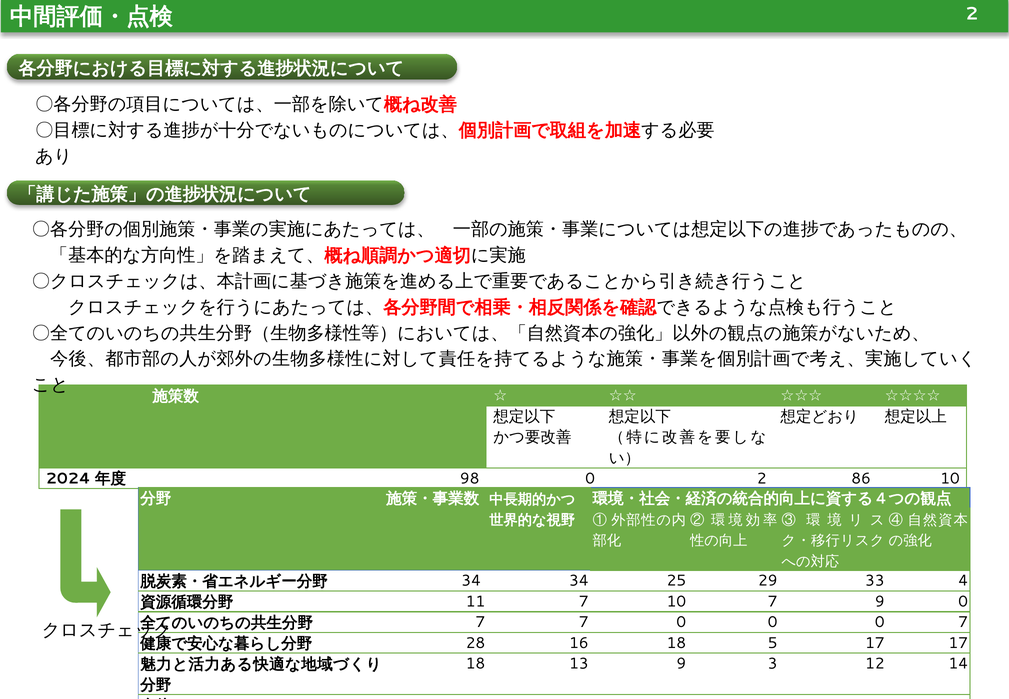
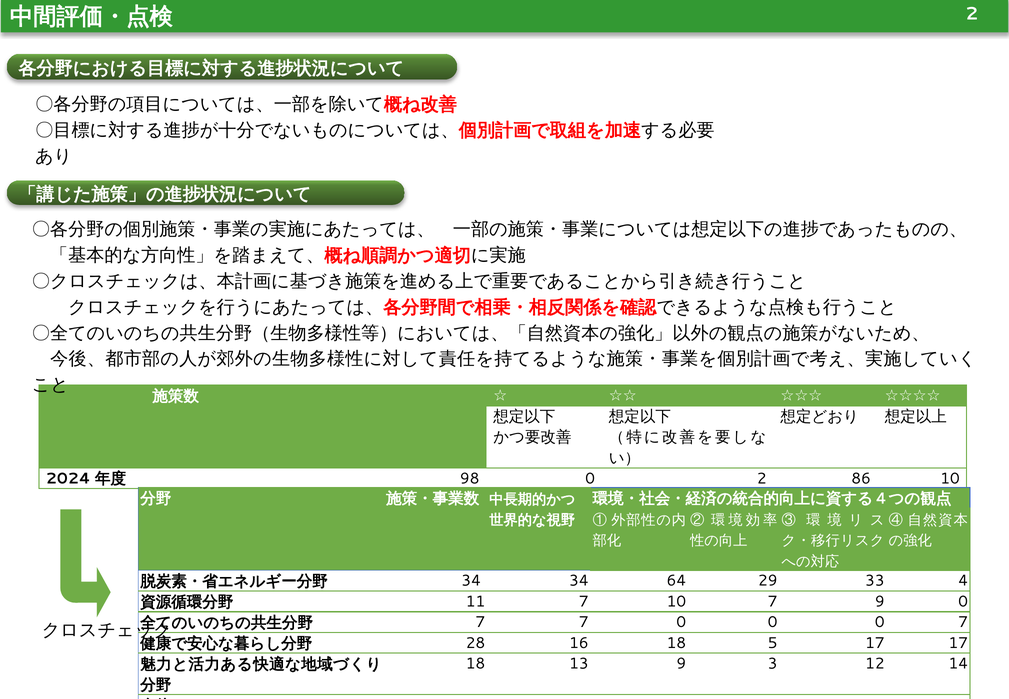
25: 25 -> 64
